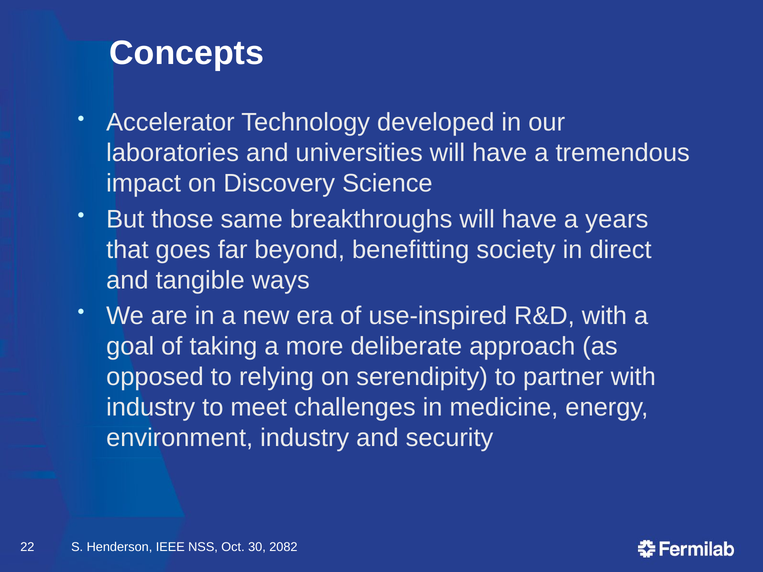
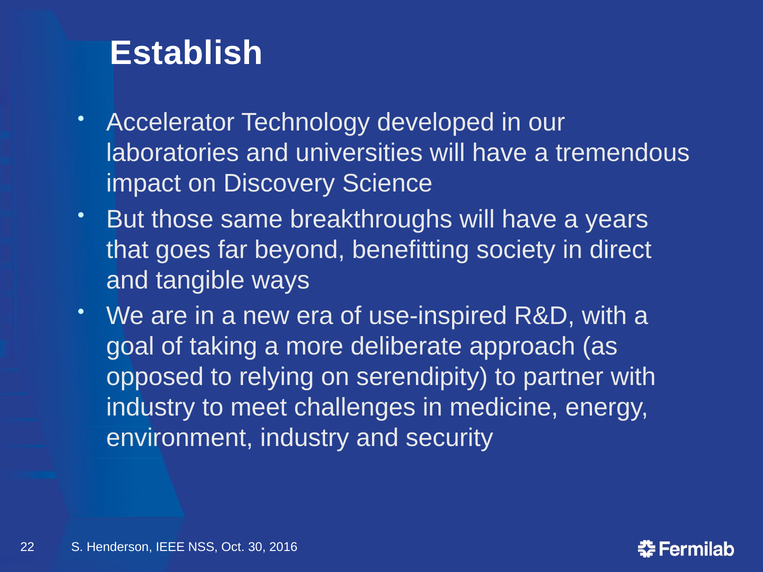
Concepts: Concepts -> Establish
2082: 2082 -> 2016
